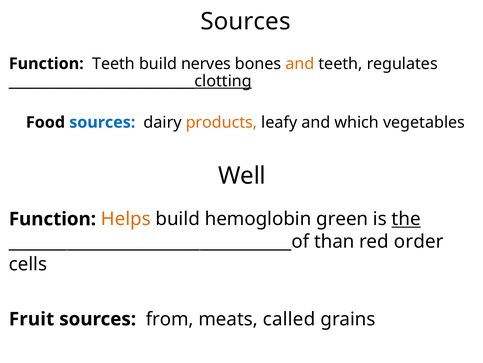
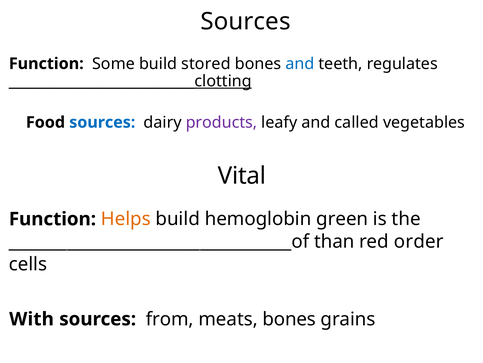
Function Teeth: Teeth -> Some
nerves: nerves -> stored
and at (300, 64) colour: orange -> blue
products colour: orange -> purple
which: which -> called
Well: Well -> Vital
the underline: present -> none
Fruit: Fruit -> With
meats called: called -> bones
